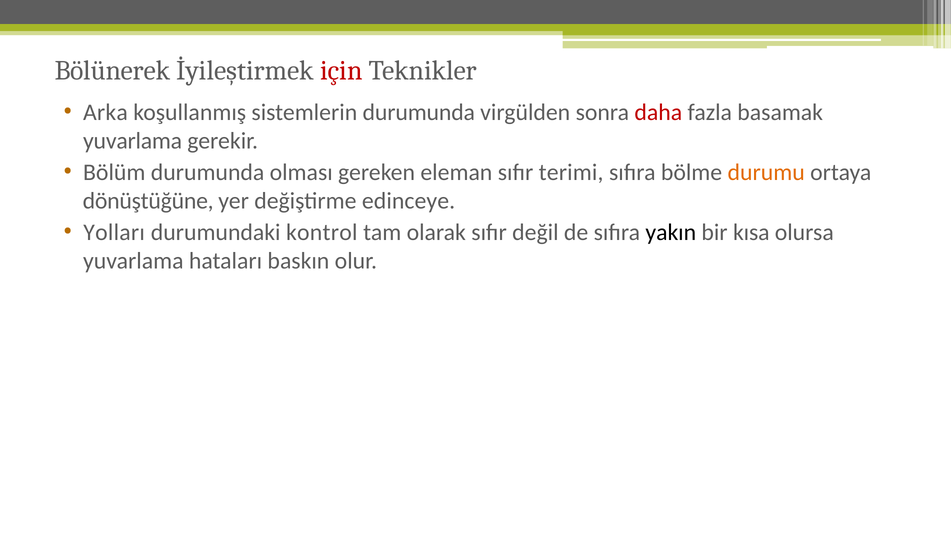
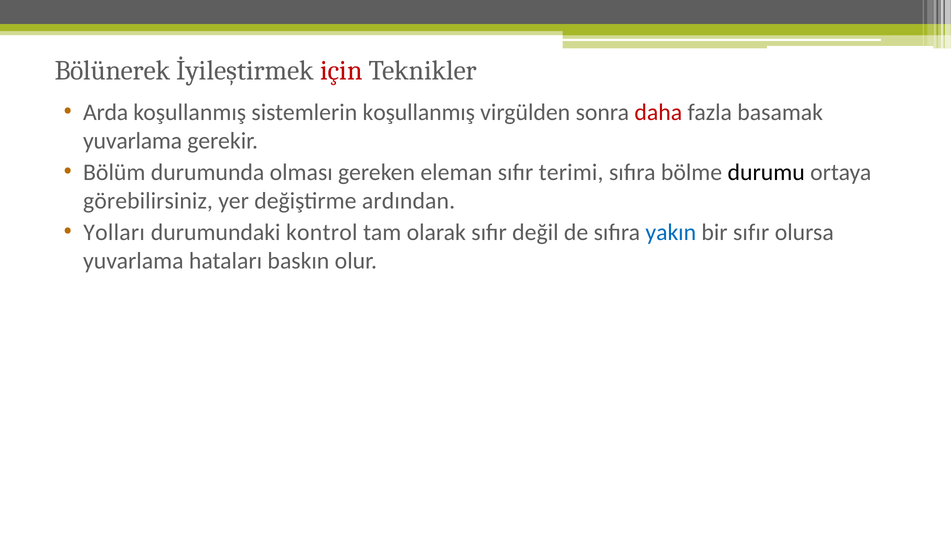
Arka: Arka -> Arda
sistemlerin durumunda: durumunda -> koşullanmış
durumu colour: orange -> black
dönüştüğüne: dönüştüğüne -> görebilirsiniz
edinceye: edinceye -> ardından
yakın colour: black -> blue
bir kısa: kısa -> sıfır
